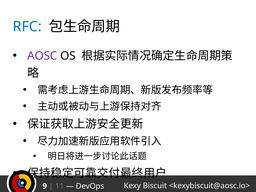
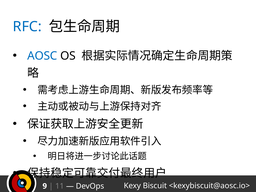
AOSC colour: purple -> blue
